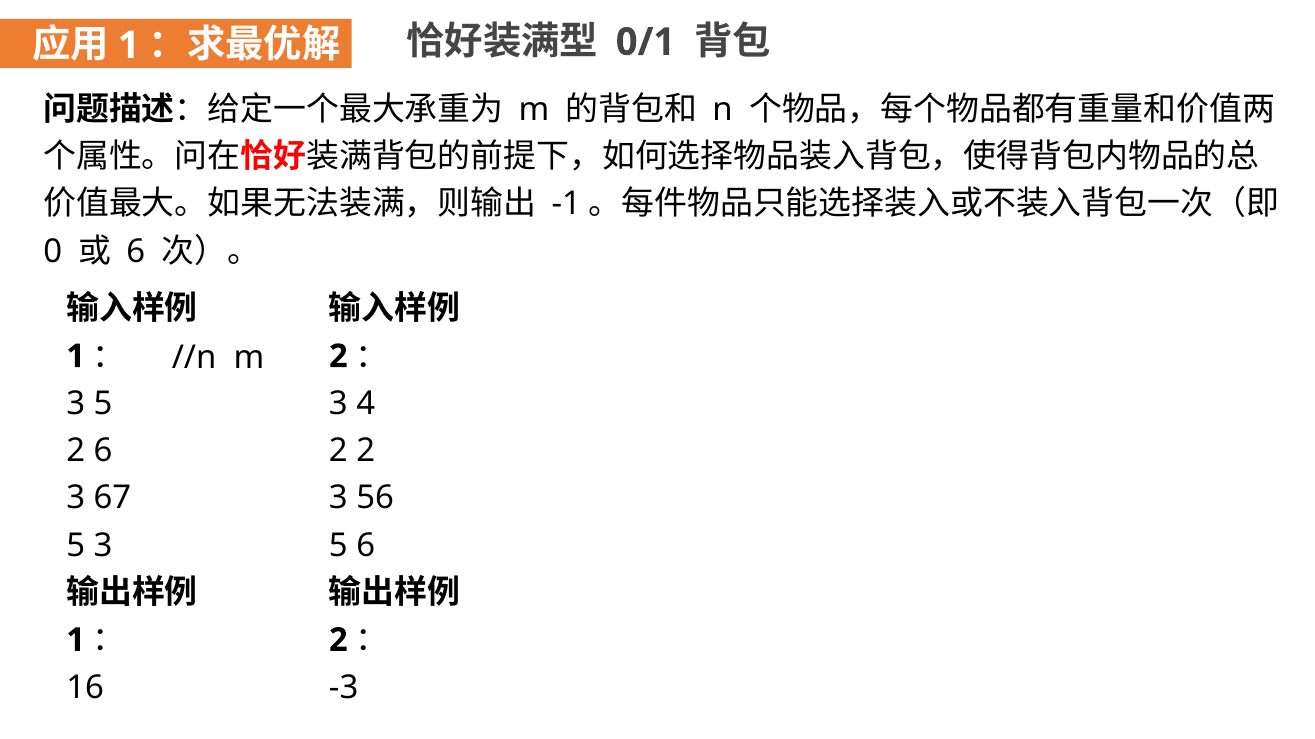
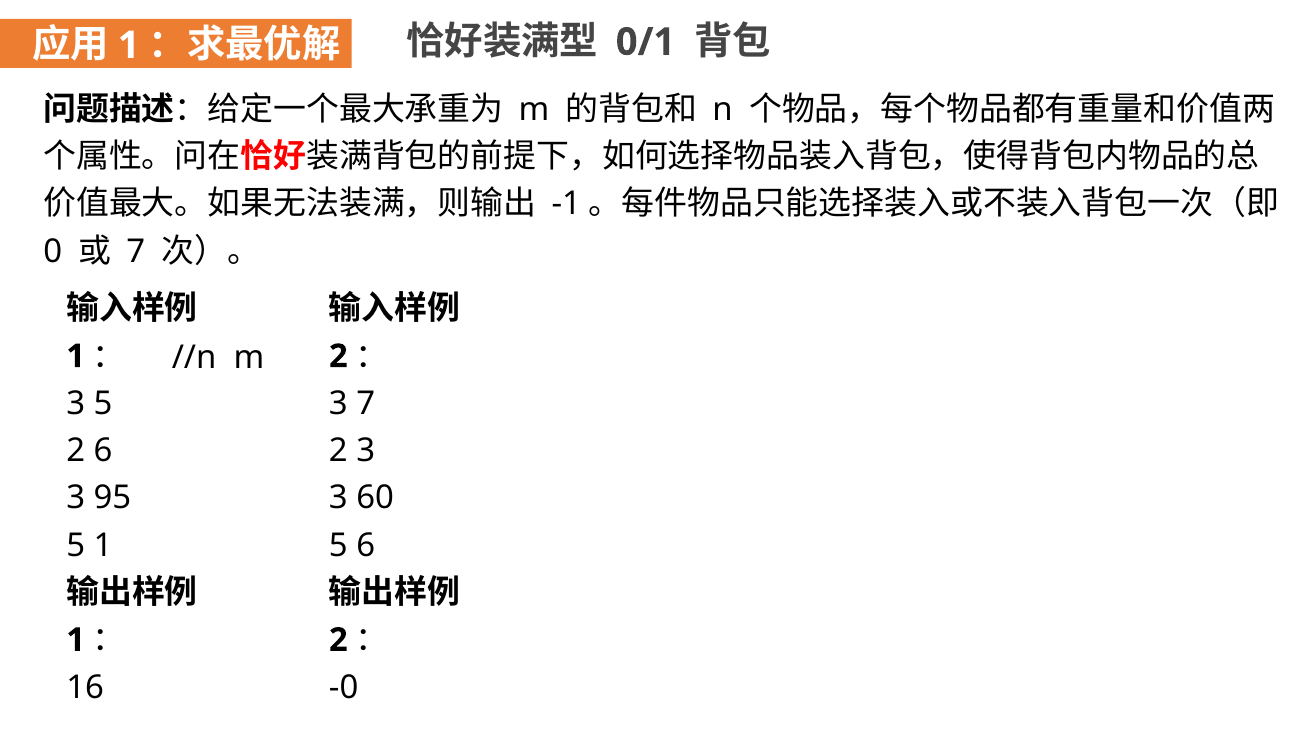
6 at (136, 252): 6 -> 7
3 4: 4 -> 7
2 2: 2 -> 3
67: 67 -> 95
56: 56 -> 60
5 3: 3 -> 1
-3: -3 -> -0
